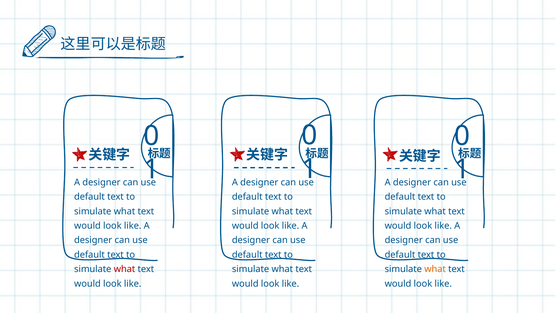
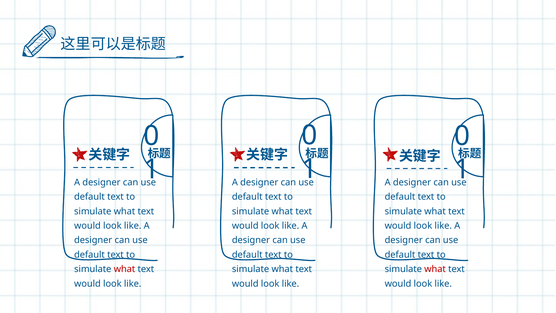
what at (435, 269) colour: orange -> red
